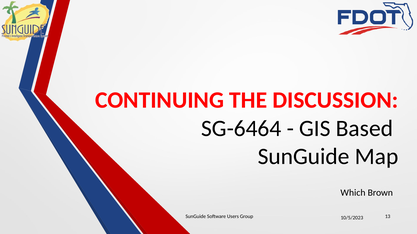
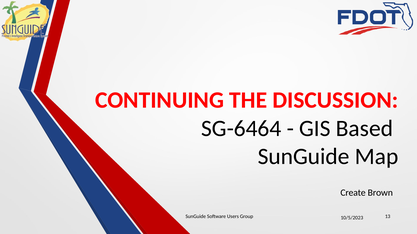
Which: Which -> Create
